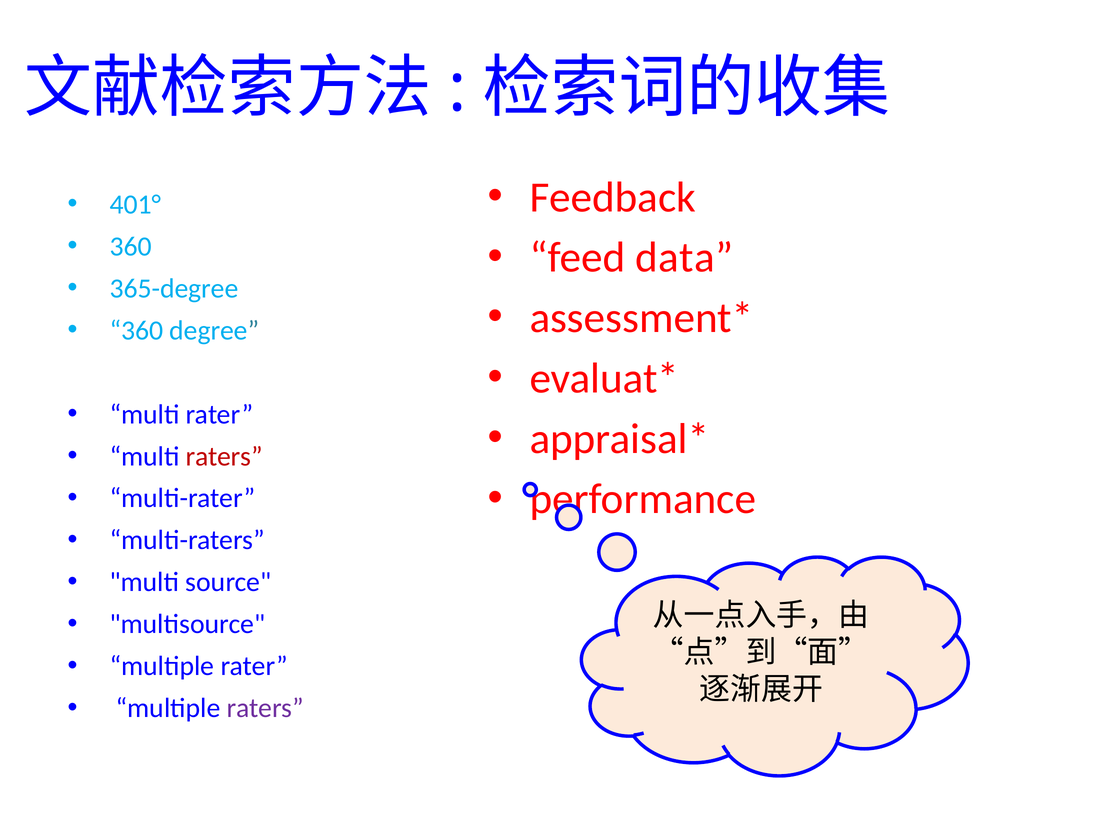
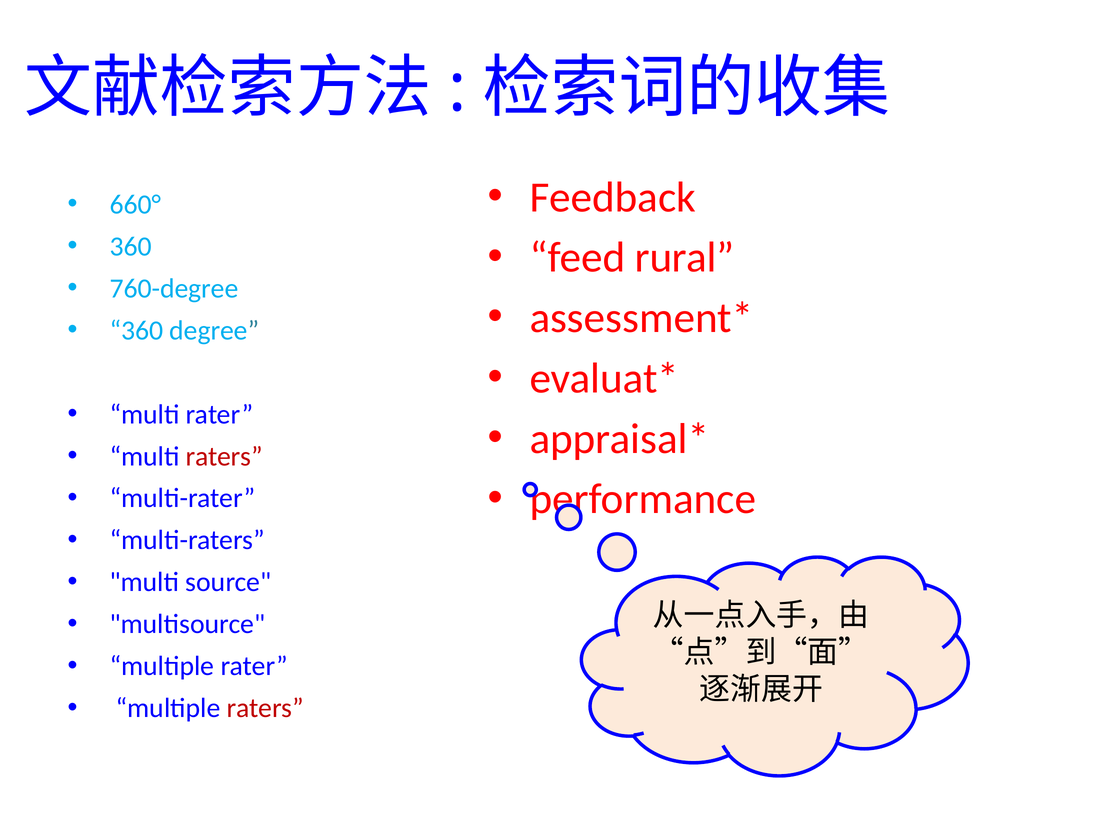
401°: 401° -> 660°
data: data -> rural
365-degree: 365-degree -> 760-degree
raters at (265, 708) colour: purple -> red
